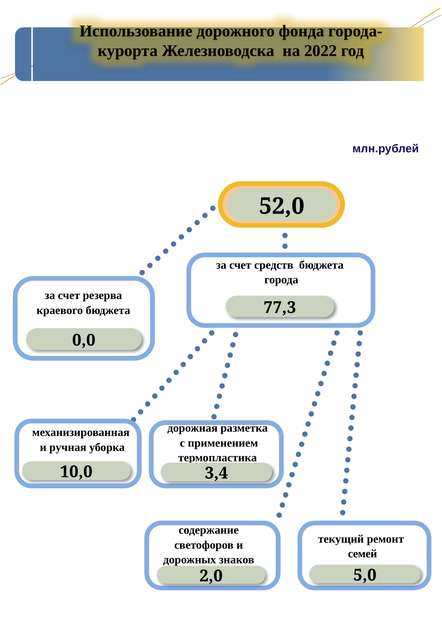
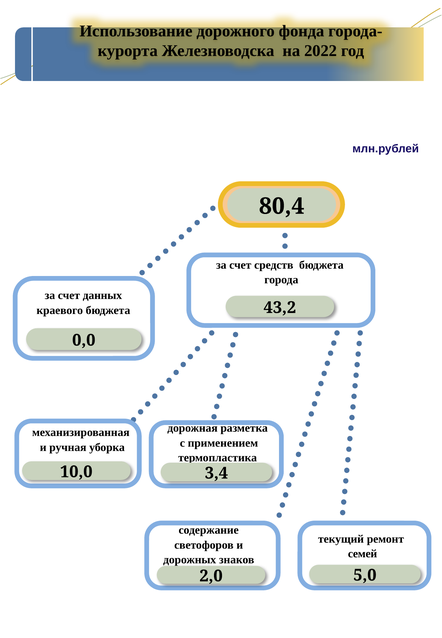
52,0: 52,0 -> 80,4
резерва: резерва -> данных
77,3: 77,3 -> 43,2
